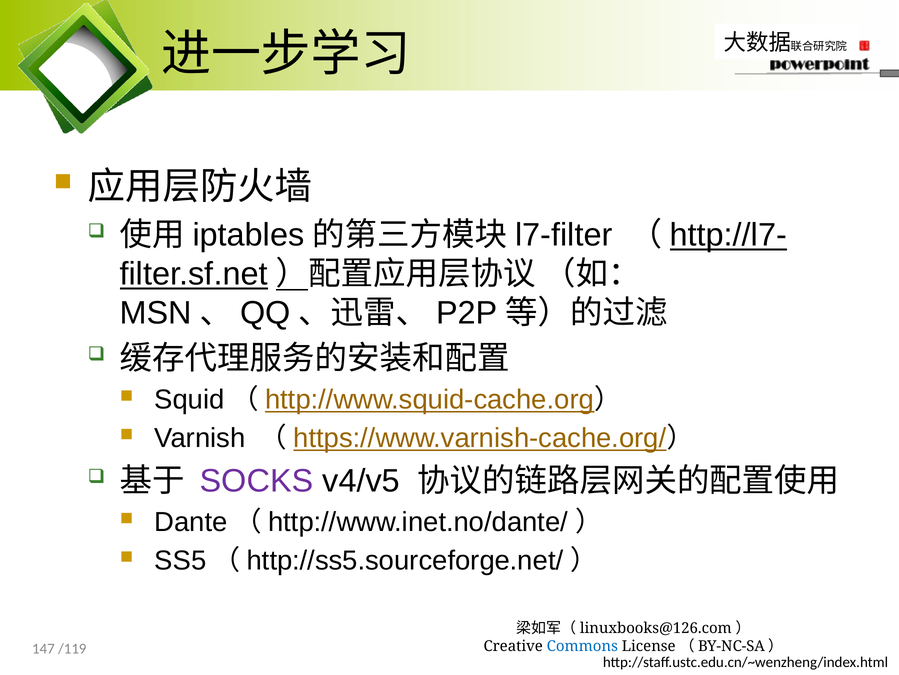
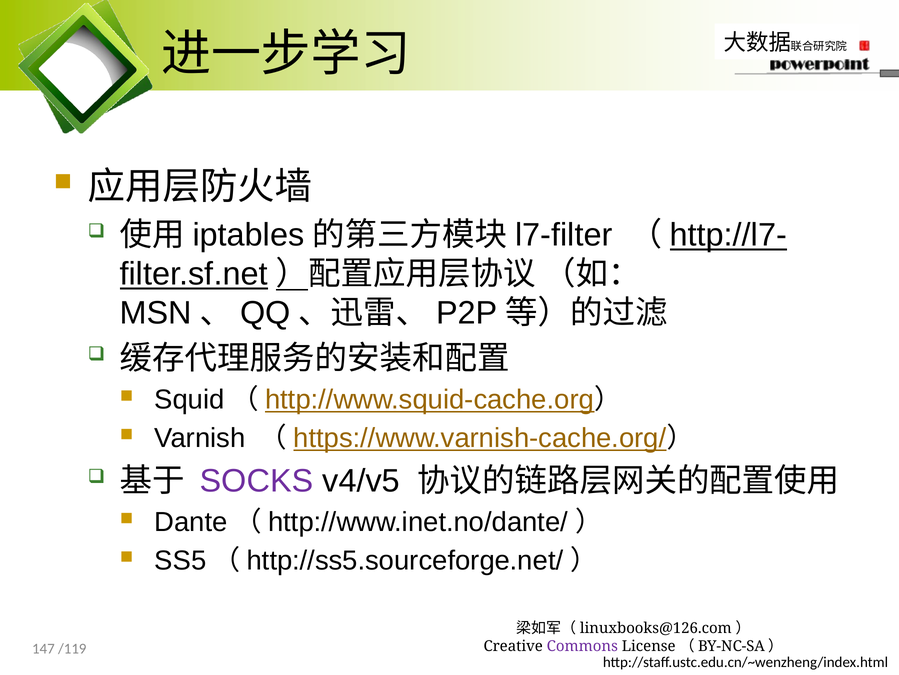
Commons colour: blue -> purple
